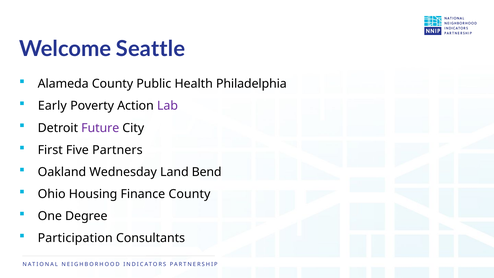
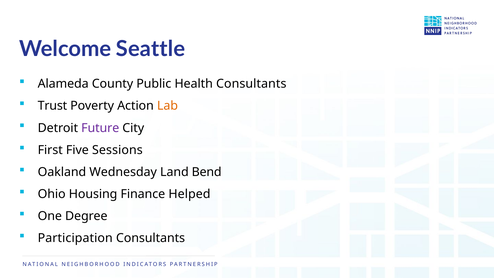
Health Philadelphia: Philadelphia -> Consultants
Early: Early -> Trust
Lab colour: purple -> orange
Partners: Partners -> Sessions
Finance County: County -> Helped
